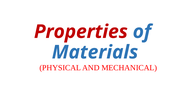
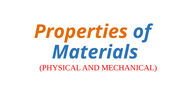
Properties colour: red -> orange
